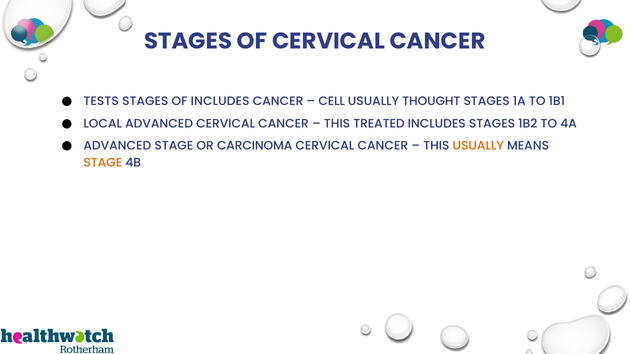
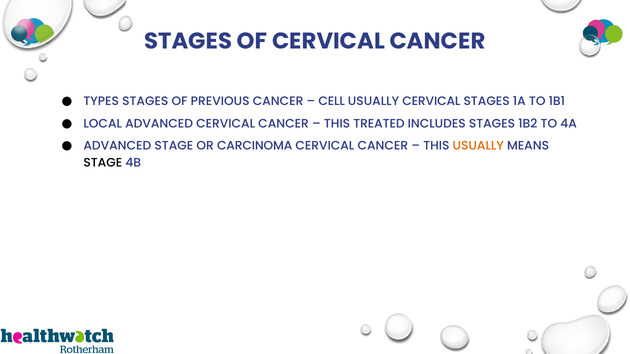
TESTS: TESTS -> TYPES
OF INCLUDES: INCLUDES -> PREVIOUS
USUALLY THOUGHT: THOUGHT -> CERVICAL
STAGE at (103, 163) colour: orange -> black
